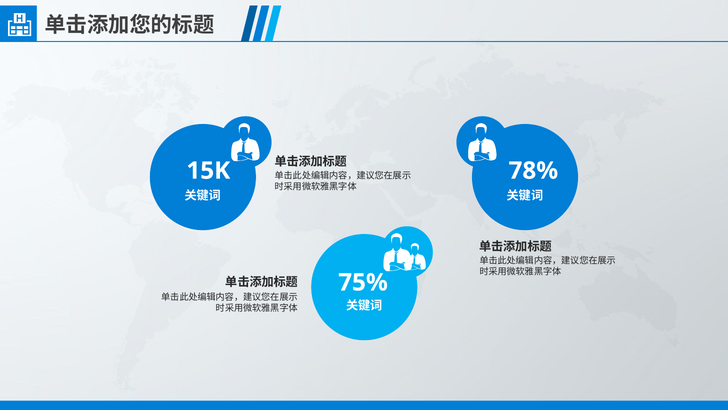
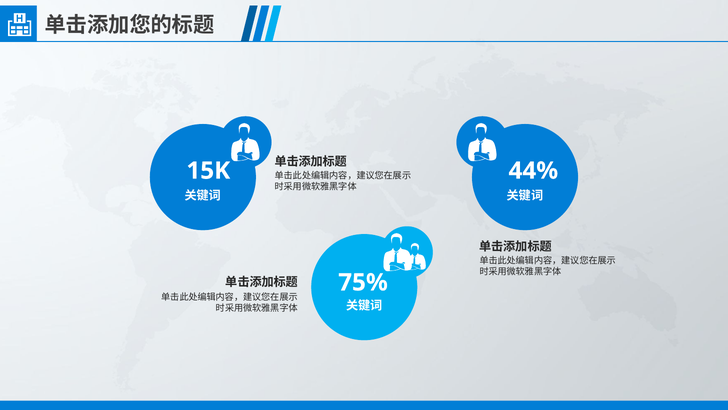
78%: 78% -> 44%
